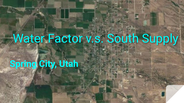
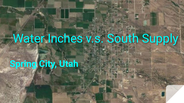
Factor: Factor -> Inches
